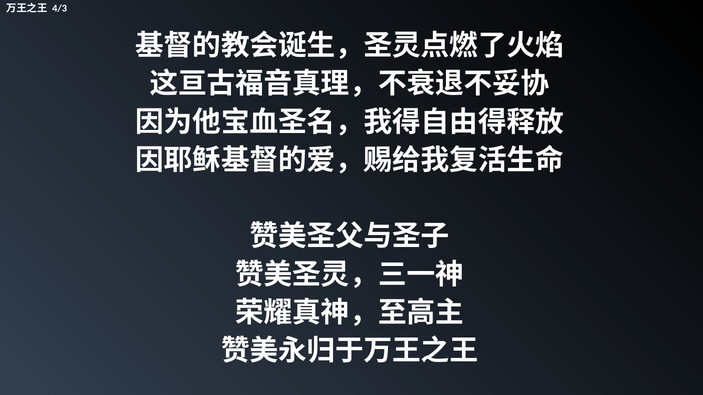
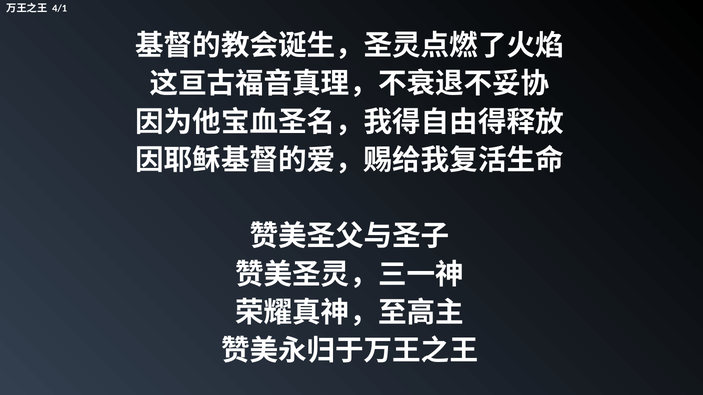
4/3: 4/3 -> 4/1
